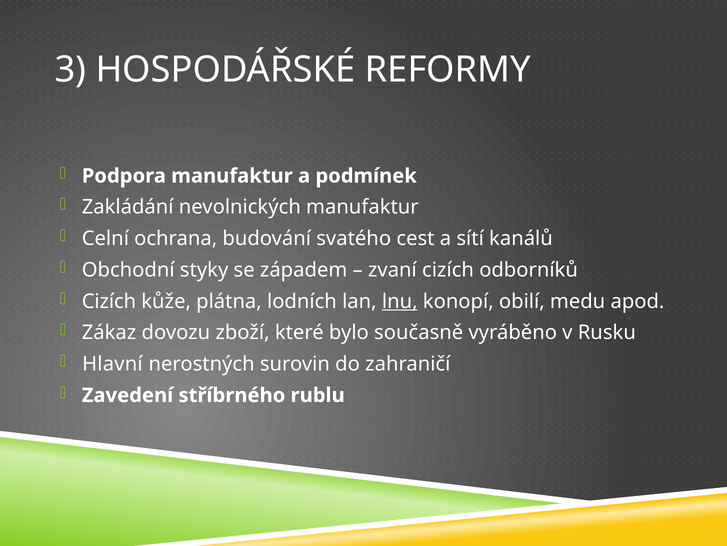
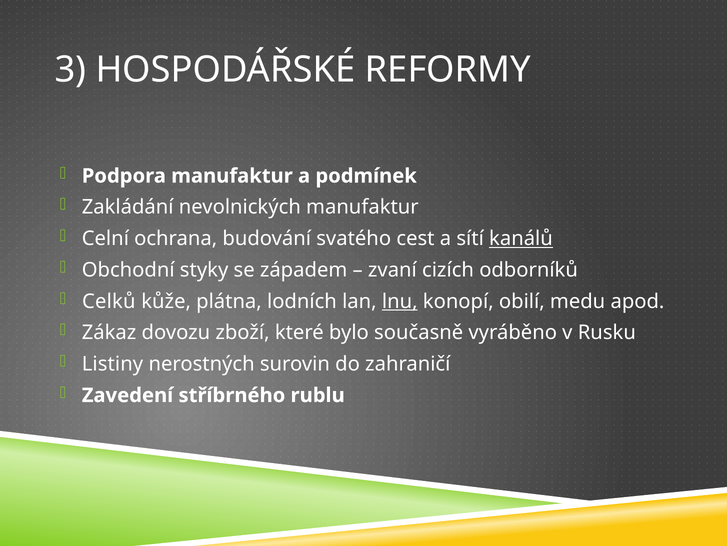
kanálů underline: none -> present
Cizích at (109, 301): Cizích -> Celků
Hlavní: Hlavní -> Listiny
